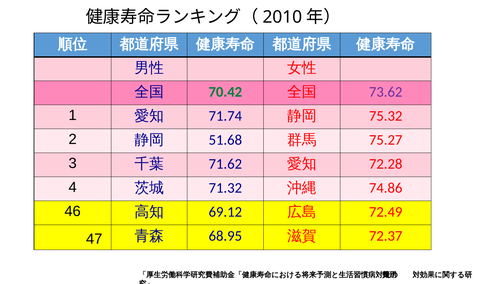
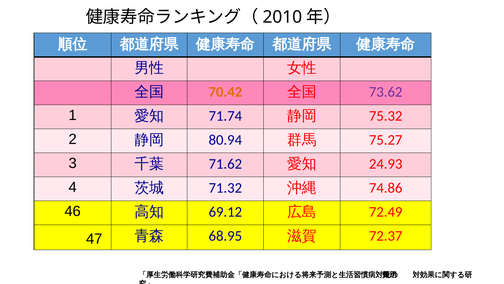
70.42 colour: green -> orange
51.68: 51.68 -> 80.94
72.28: 72.28 -> 24.93
